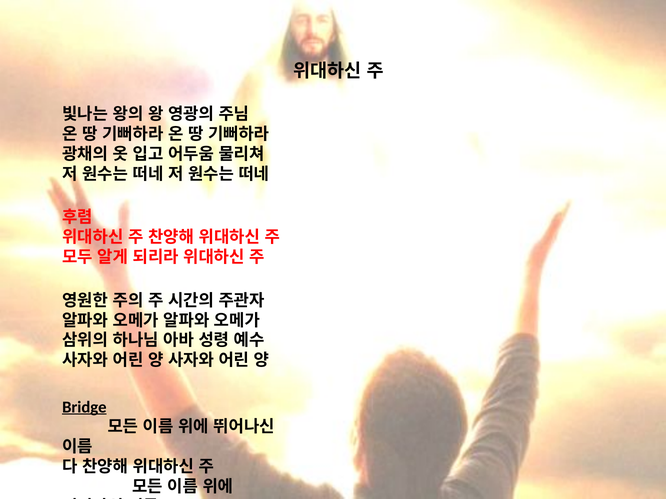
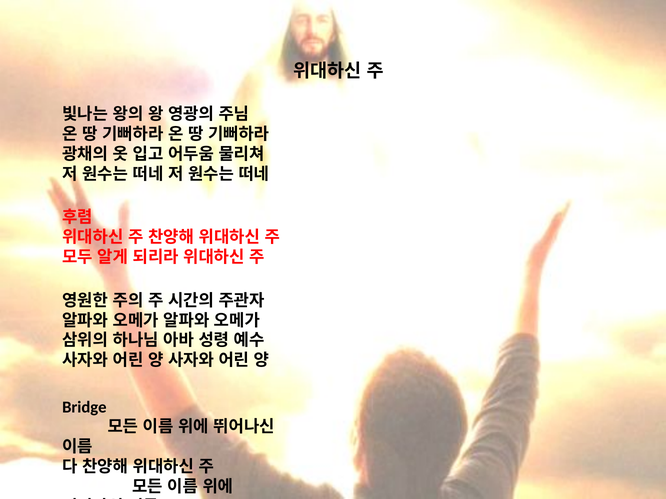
Bridge underline: present -> none
